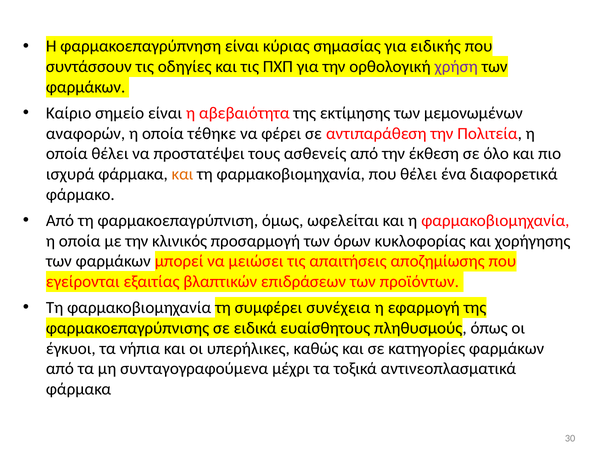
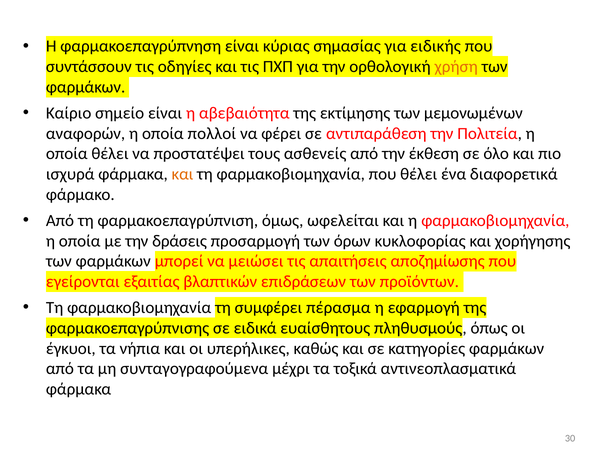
χρήση colour: purple -> orange
τέθηκε: τέθηκε -> πολλοί
κλινικός: κλινικός -> δράσεις
συνέχεια: συνέχεια -> πέρασμα
